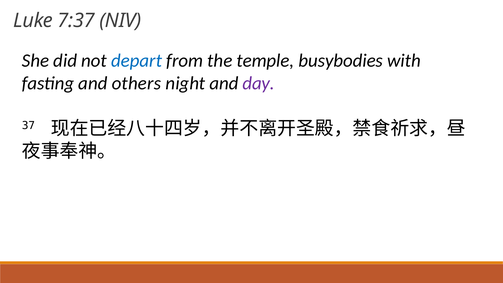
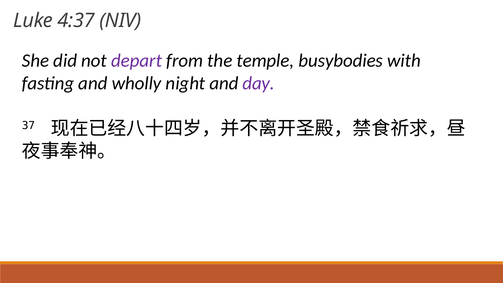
7:37: 7:37 -> 4:37
depart colour: blue -> purple
others: others -> wholly
